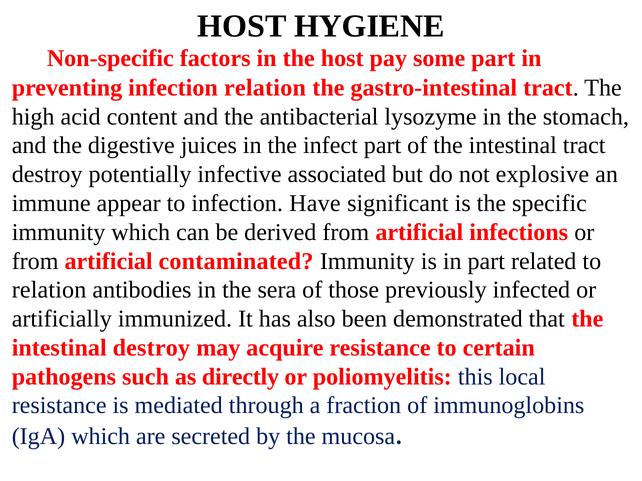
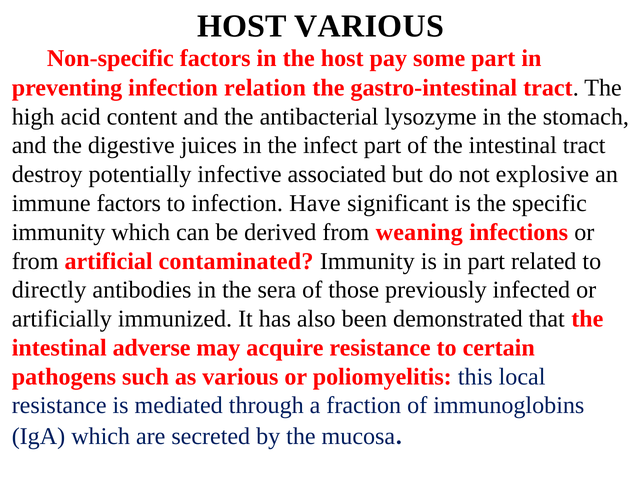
HOST HYGIENE: HYGIENE -> VARIOUS
immune appear: appear -> factors
derived from artificial: artificial -> weaning
relation at (49, 290): relation -> directly
intestinal destroy: destroy -> adverse
as directly: directly -> various
